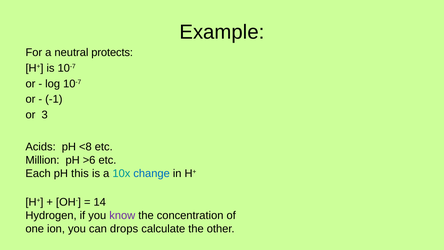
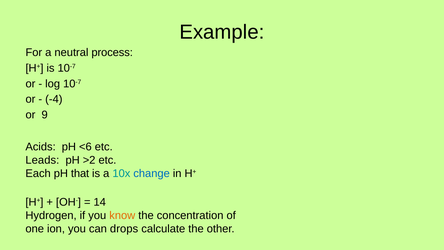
protects: protects -> process
-1: -1 -> -4
3: 3 -> 9
<8: <8 -> <6
Million: Million -> Leads
>6: >6 -> >2
this: this -> that
know colour: purple -> orange
